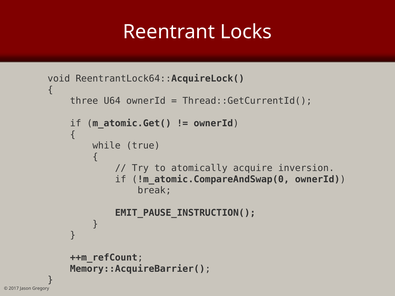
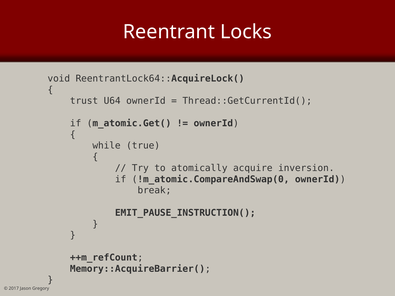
three: three -> trust
